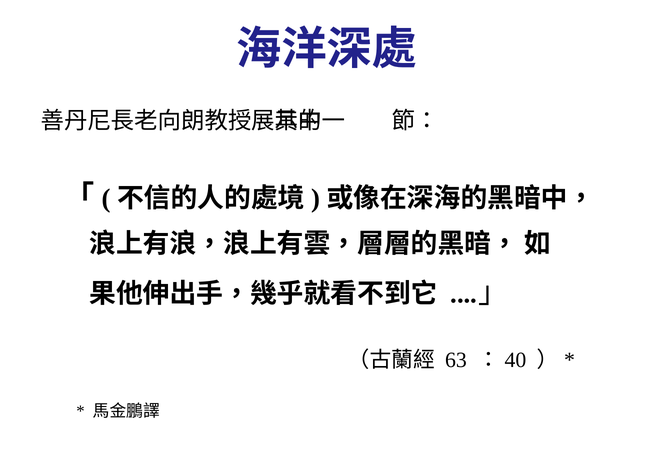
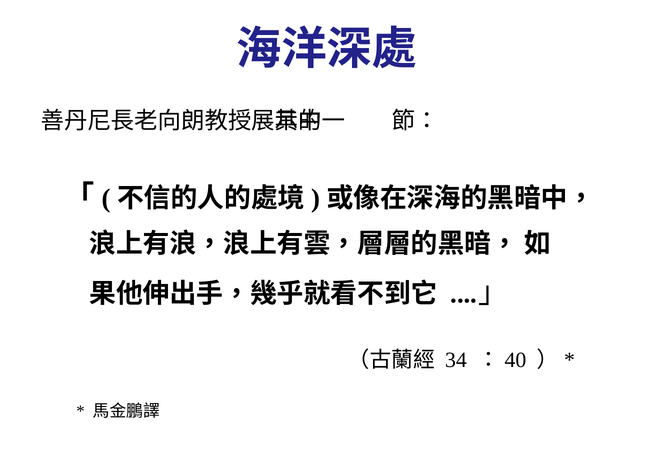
63: 63 -> 34
